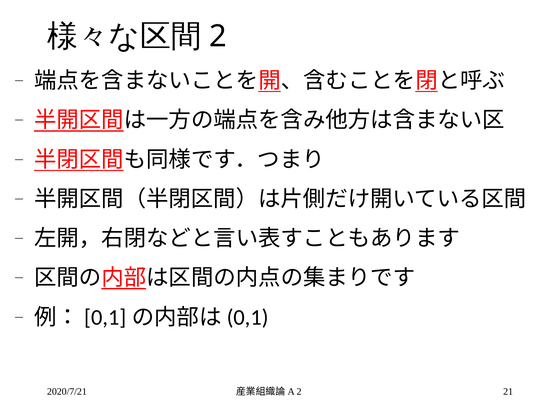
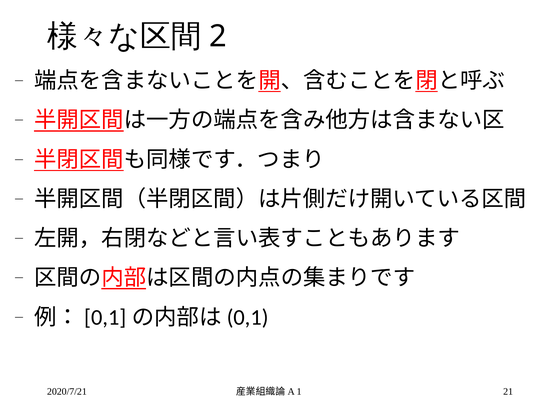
2 at (299, 392): 2 -> 1
